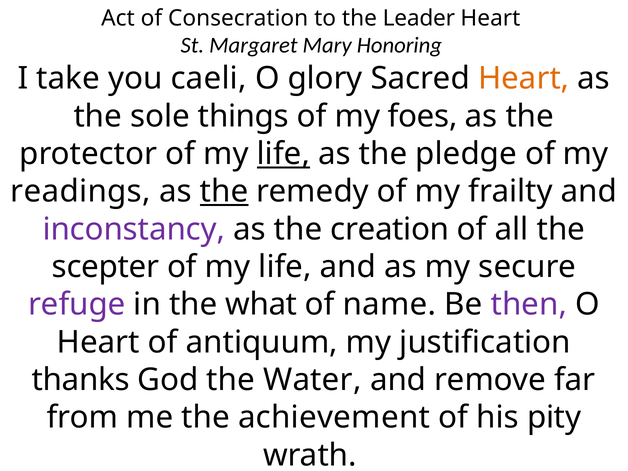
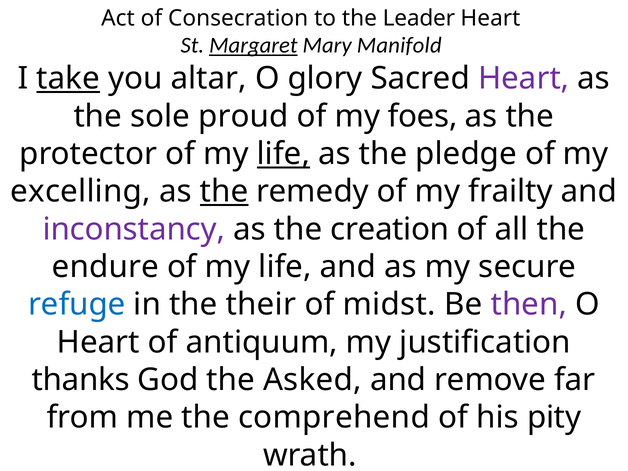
Margaret underline: none -> present
Honoring: Honoring -> Manifold
take underline: none -> present
caeli: caeli -> altar
Heart at (524, 78) colour: orange -> purple
things: things -> proud
readings: readings -> excelling
scepter: scepter -> endure
refuge colour: purple -> blue
what: what -> their
name: name -> midst
Water: Water -> Asked
achievement: achievement -> comprehend
